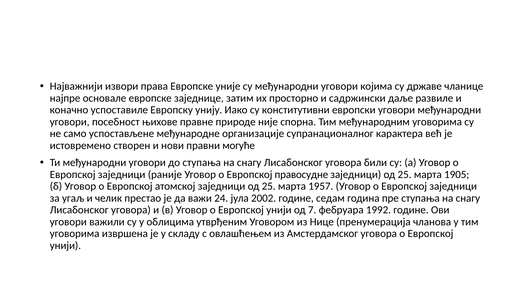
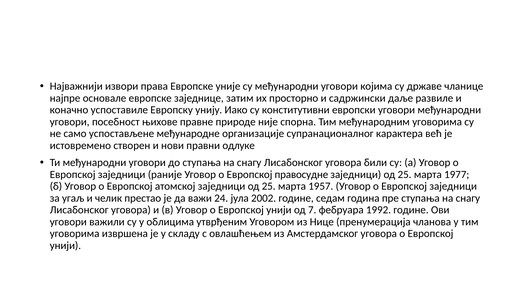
могуће: могуће -> одлуке
1905: 1905 -> 1977
